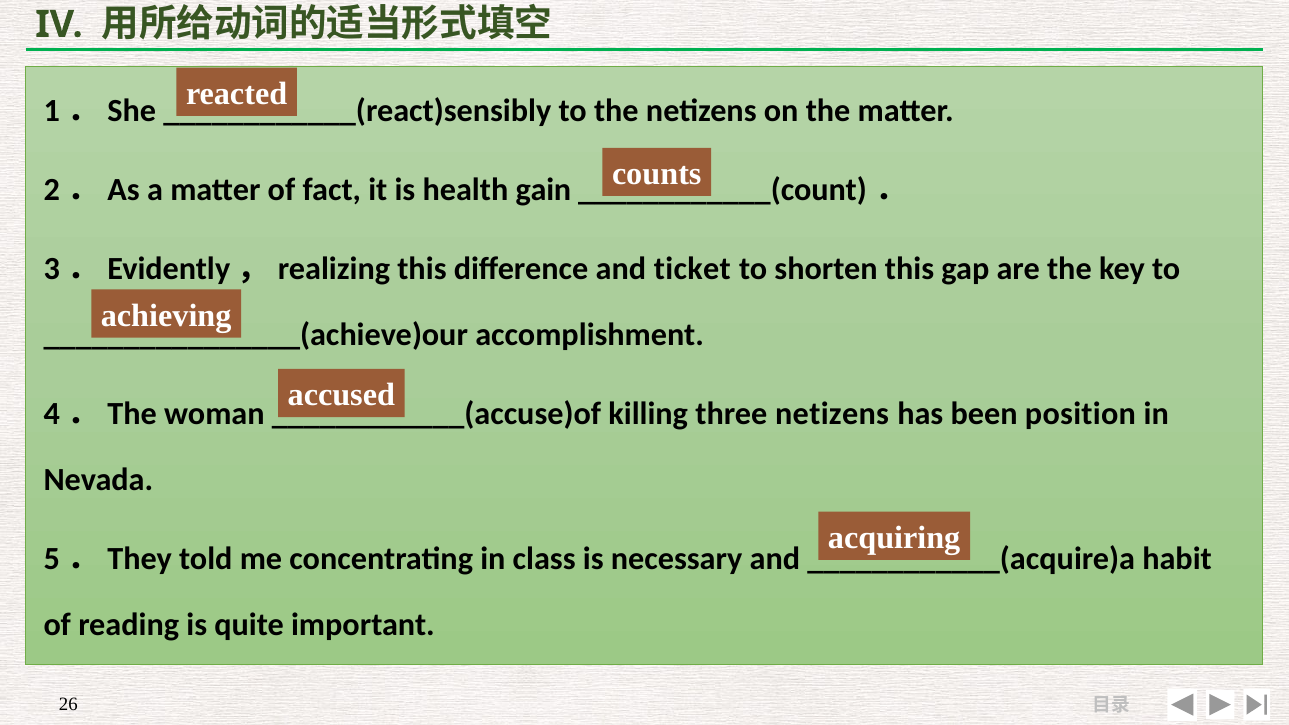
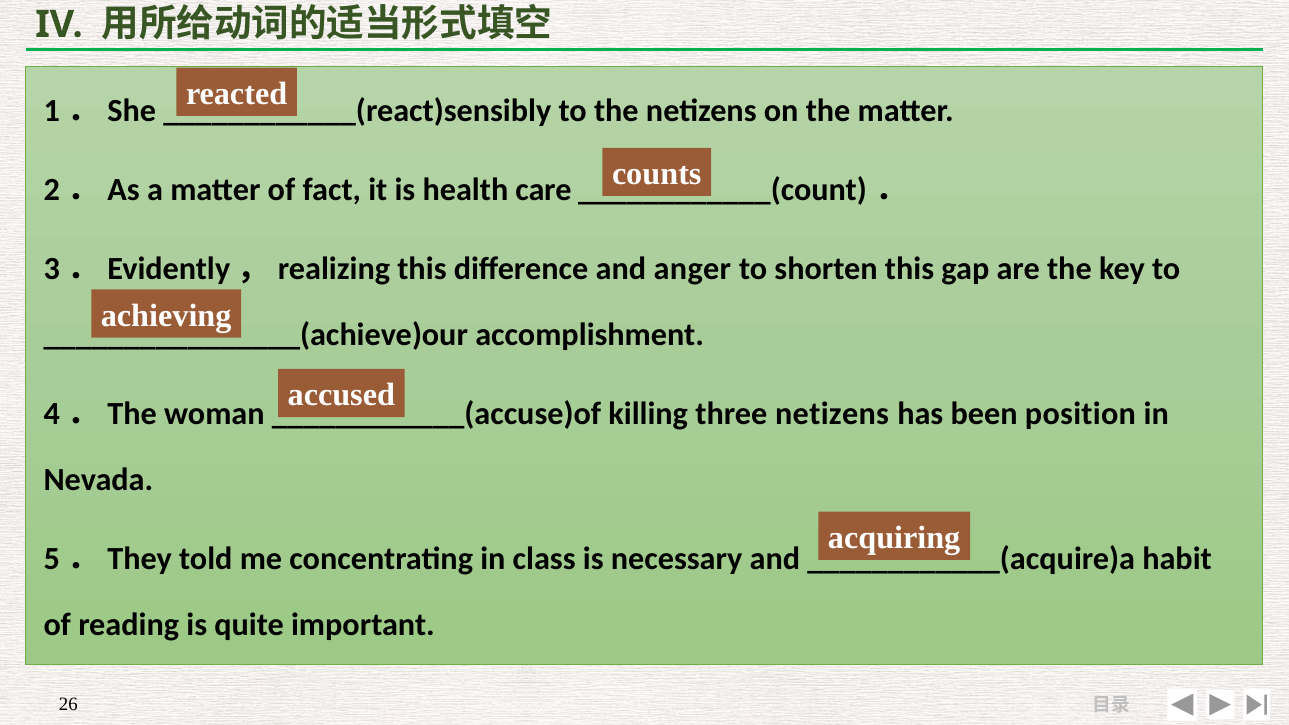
gain: gain -> care
ticket: ticket -> anger
